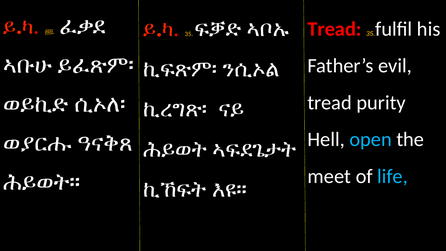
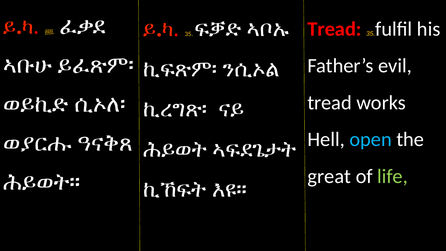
purity: purity -> works
meet: meet -> great
life colour: light blue -> light green
